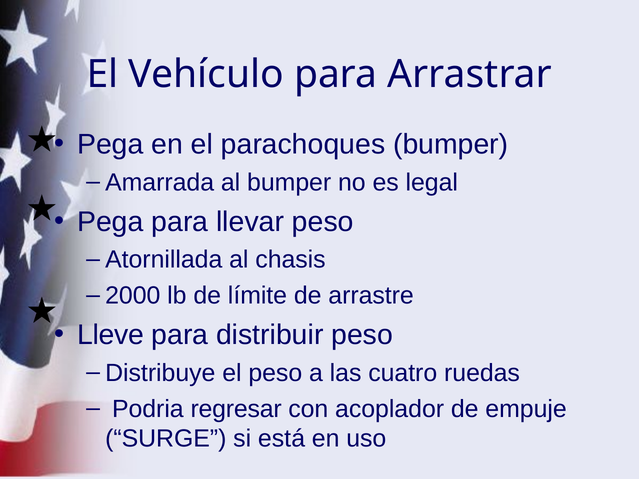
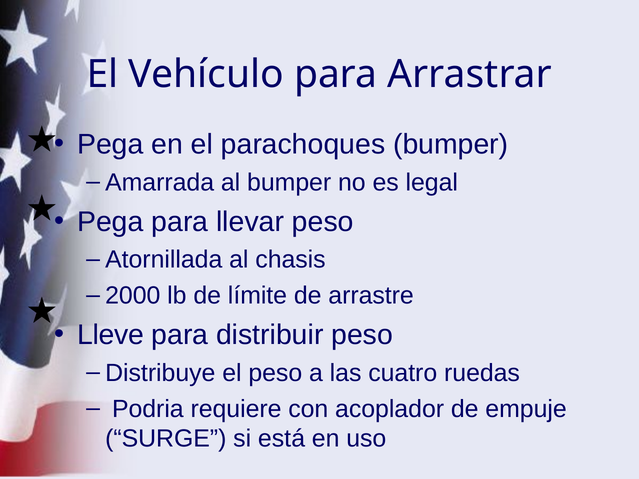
regresar: regresar -> requiere
